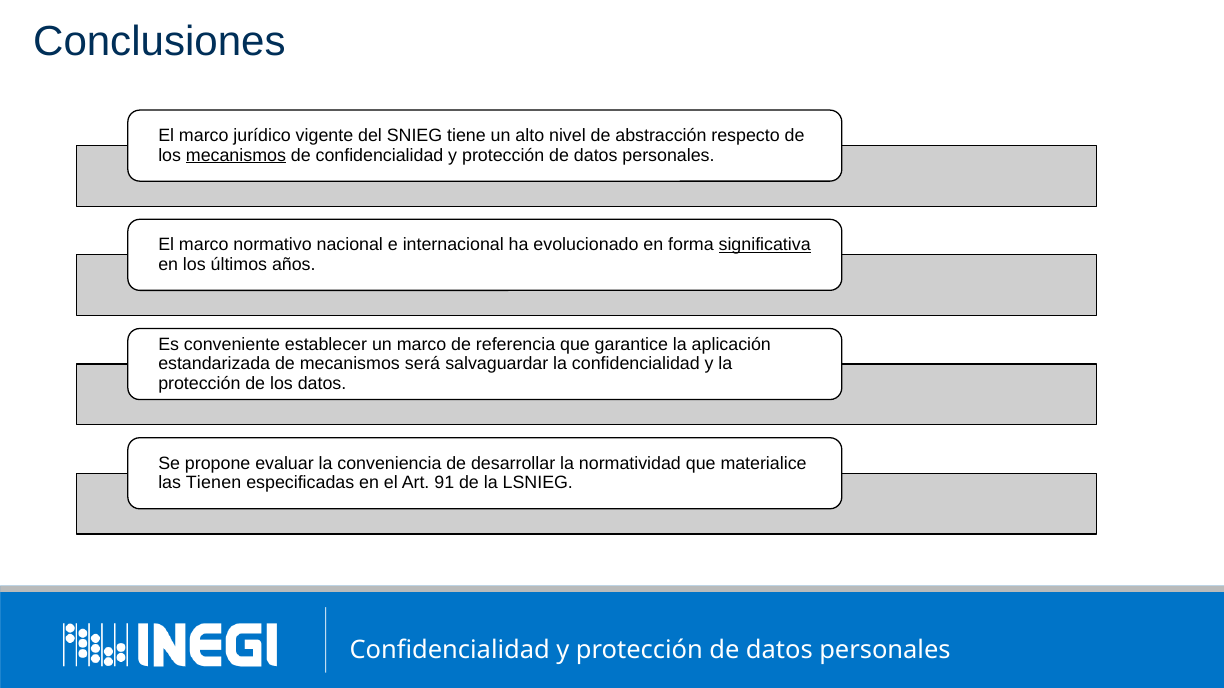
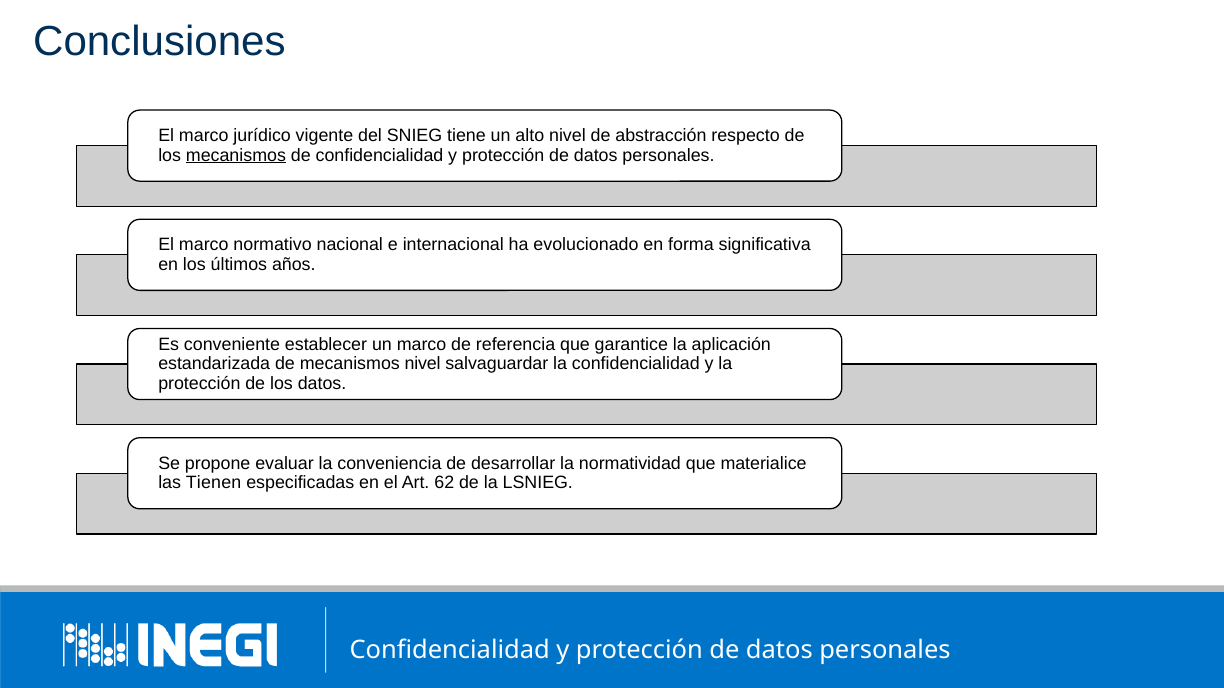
significativa underline: present -> none
mecanismos será: será -> nivel
91: 91 -> 62
